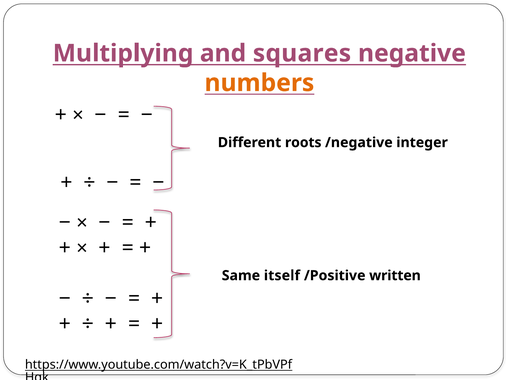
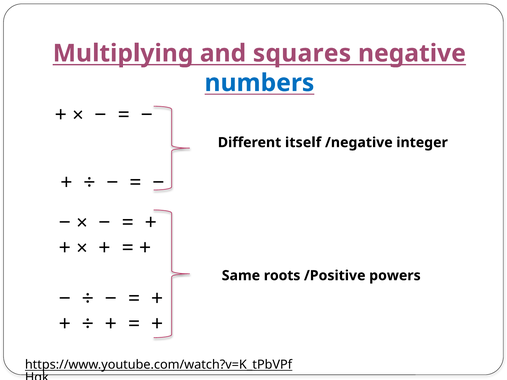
numbers colour: orange -> blue
roots: roots -> itself
itself: itself -> roots
written: written -> powers
